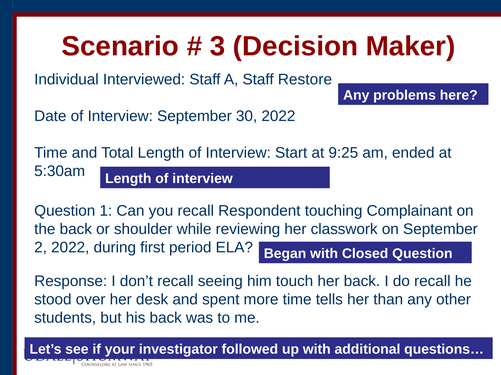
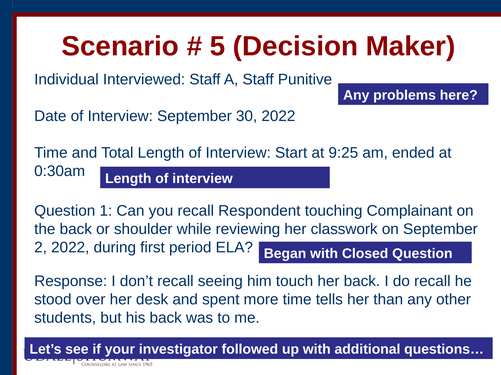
3: 3 -> 5
Restore: Restore -> Punitive
5:30am: 5:30am -> 0:30am
